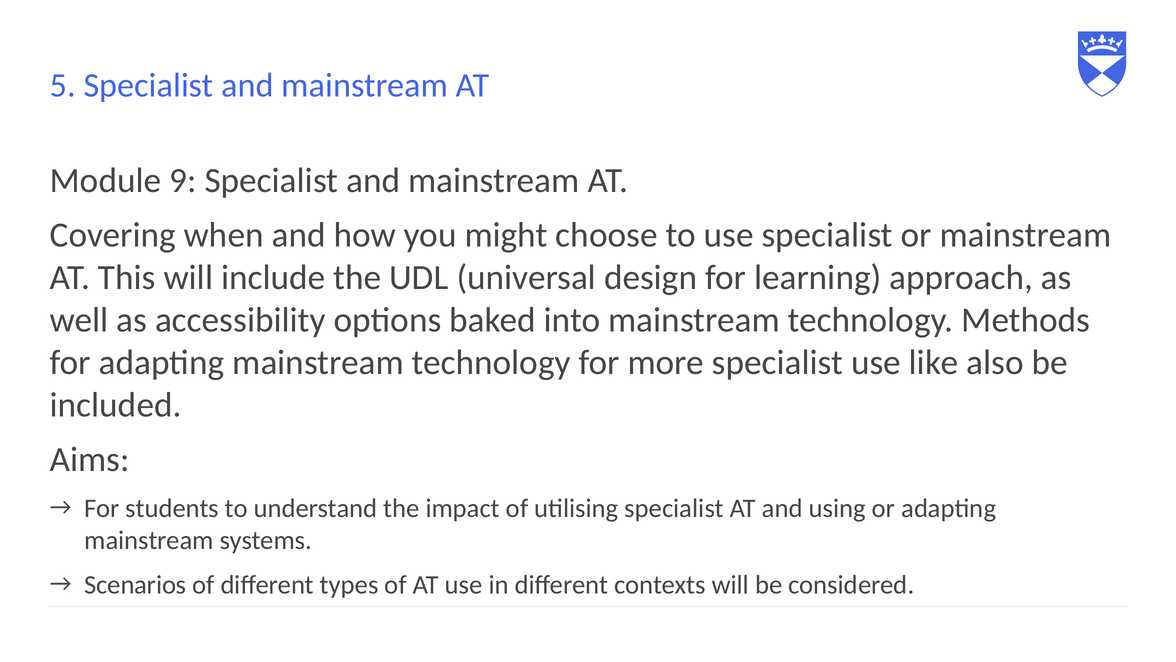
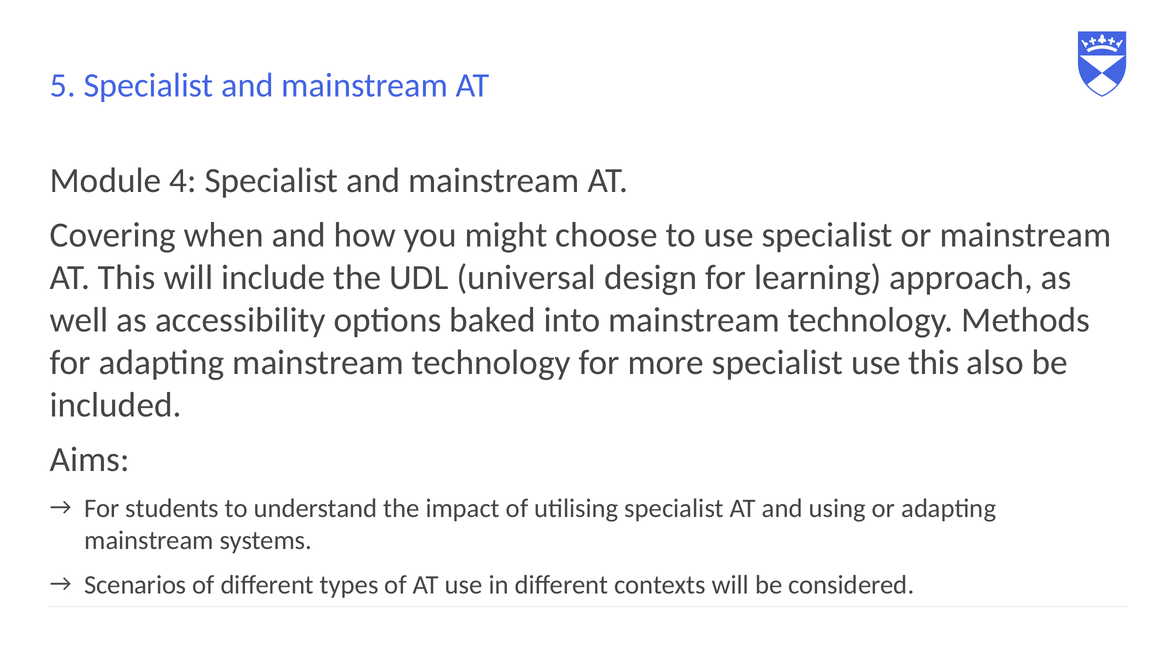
9: 9 -> 4
use like: like -> this
